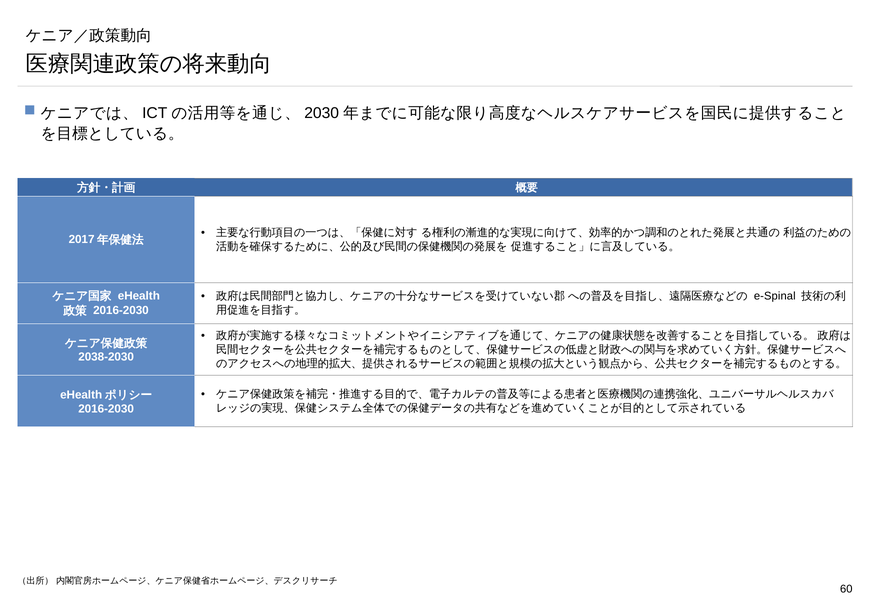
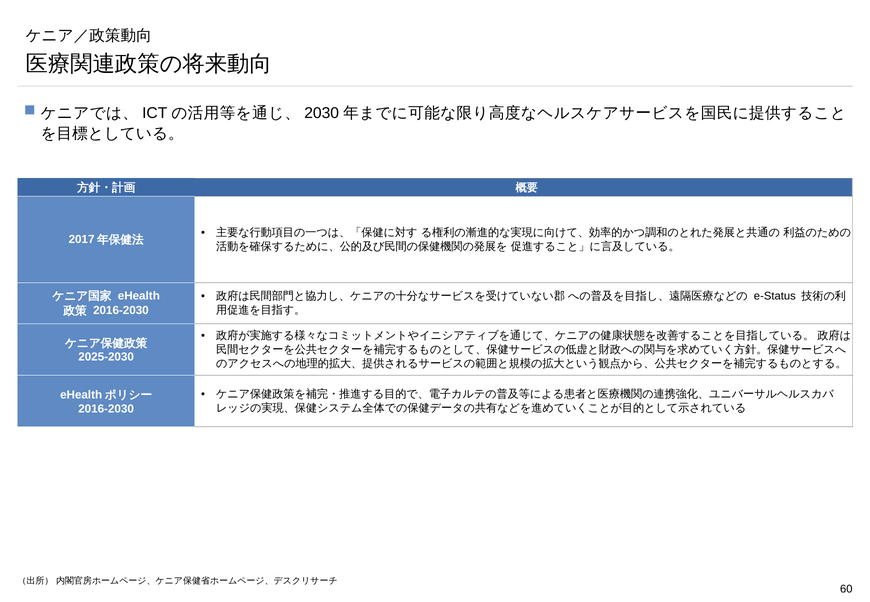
e-Spinal: e-Spinal -> e-Status
2038-2030: 2038-2030 -> 2025-2030
